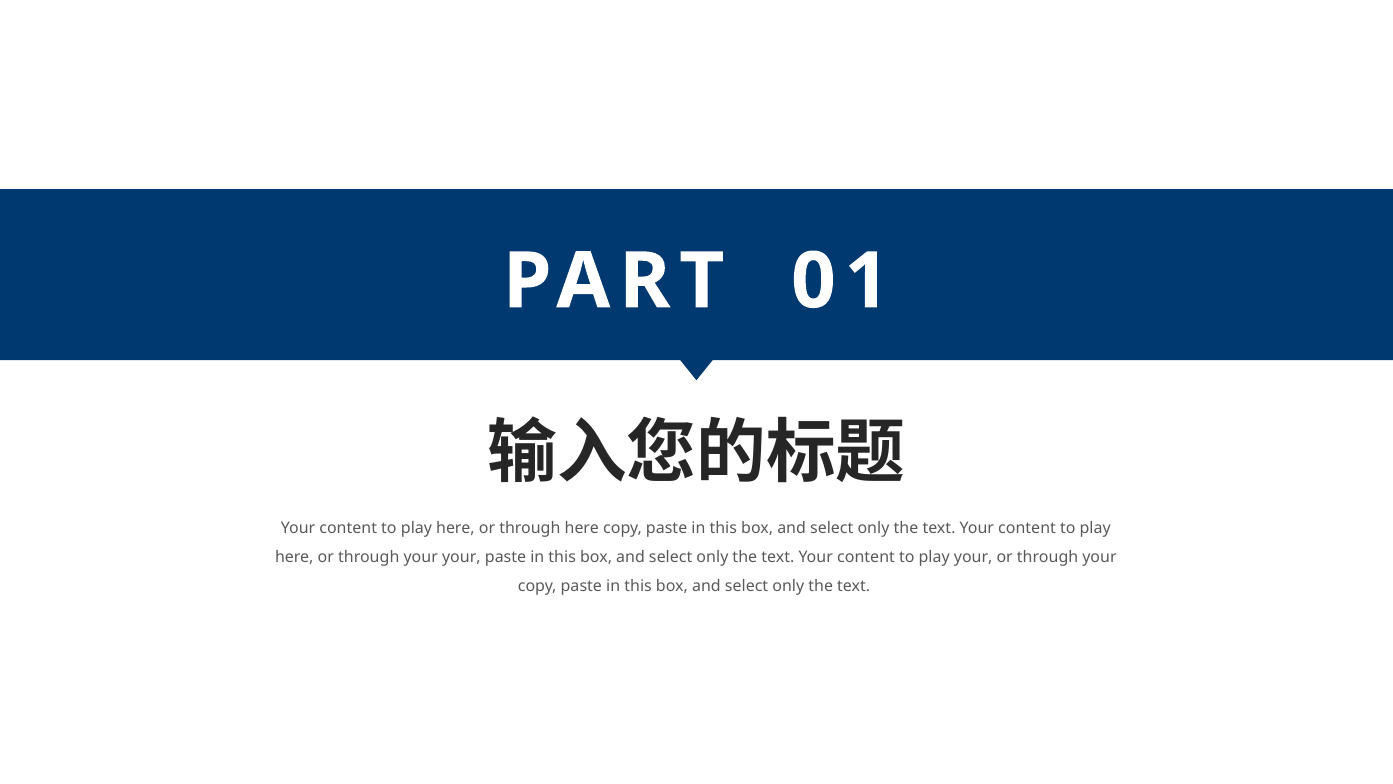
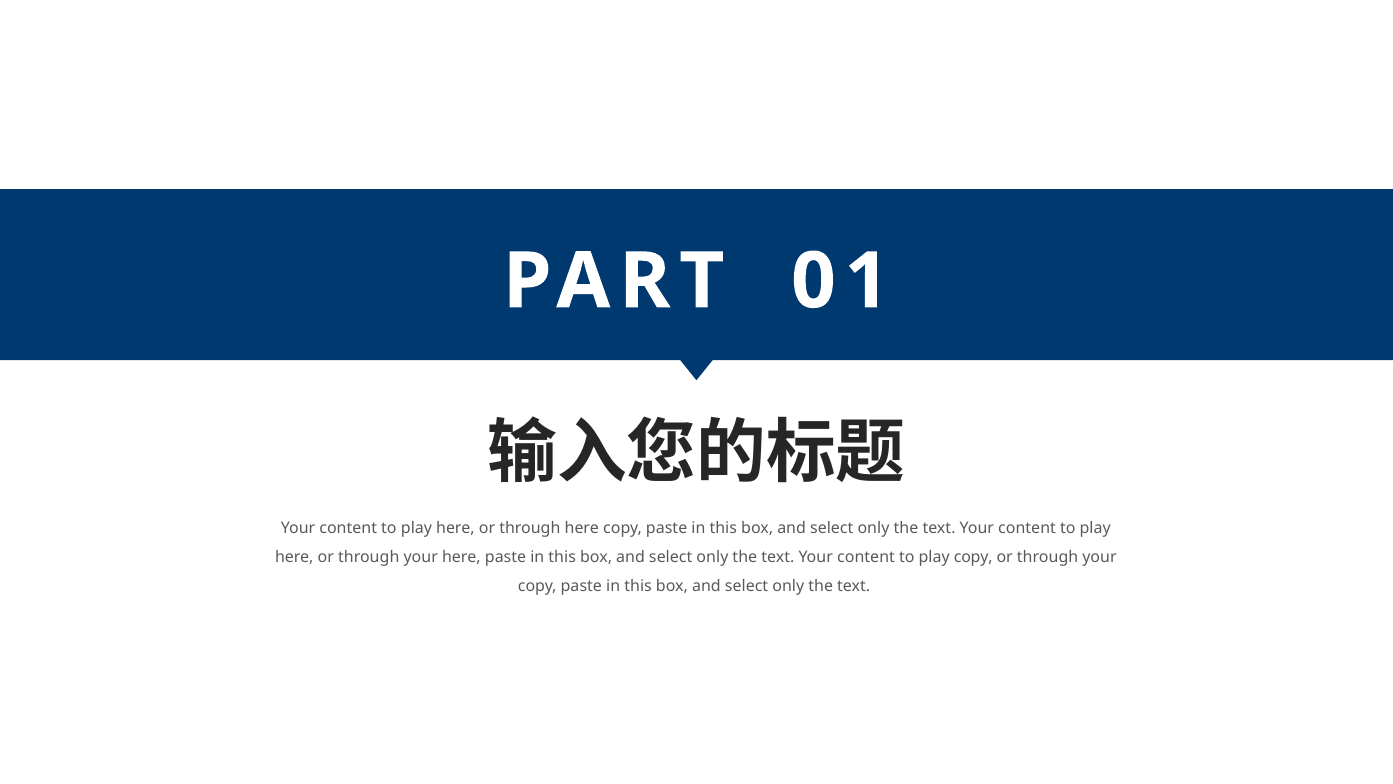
your your: your -> here
play your: your -> copy
